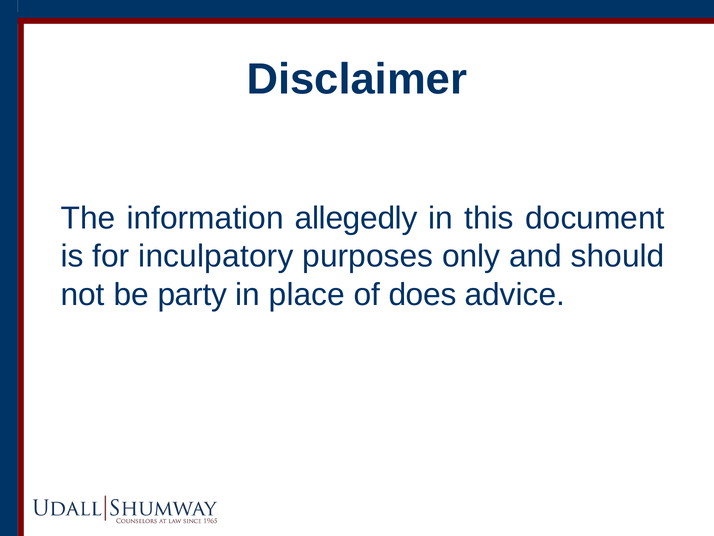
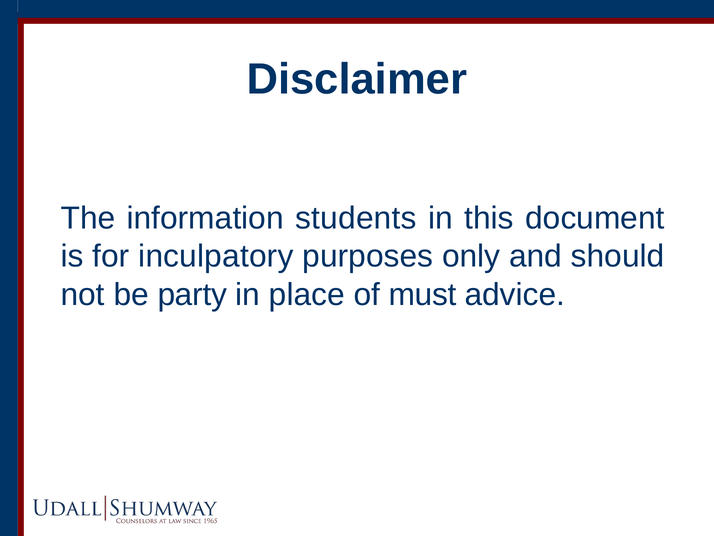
allegedly: allegedly -> students
does: does -> must
